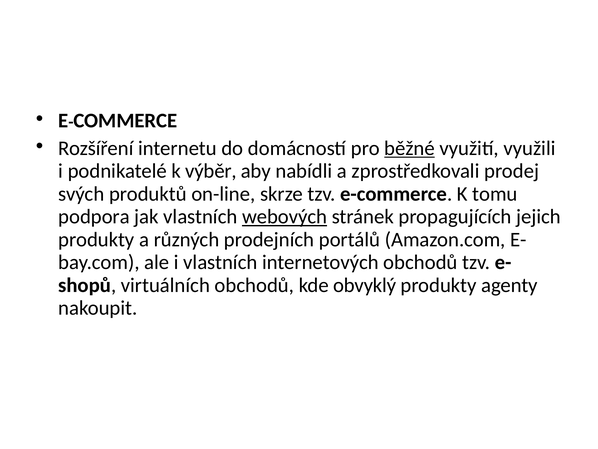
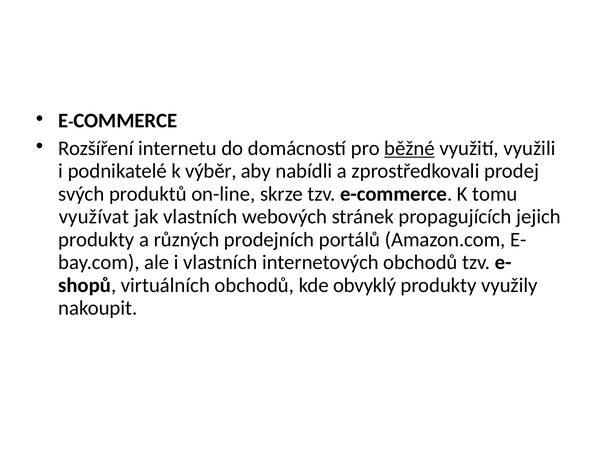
podpora: podpora -> využívat
webových underline: present -> none
agenty: agenty -> využily
